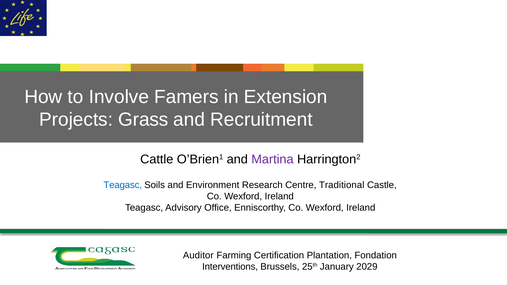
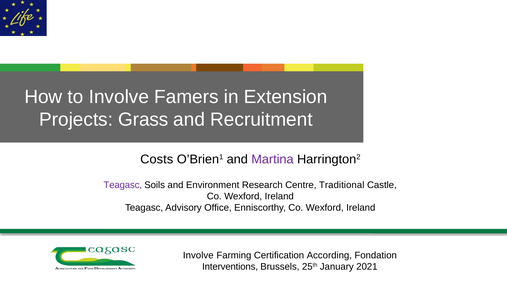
Cattle: Cattle -> Costs
Teagasc at (123, 185) colour: blue -> purple
Auditor at (198, 255): Auditor -> Involve
Plantation: Plantation -> According
2029: 2029 -> 2021
